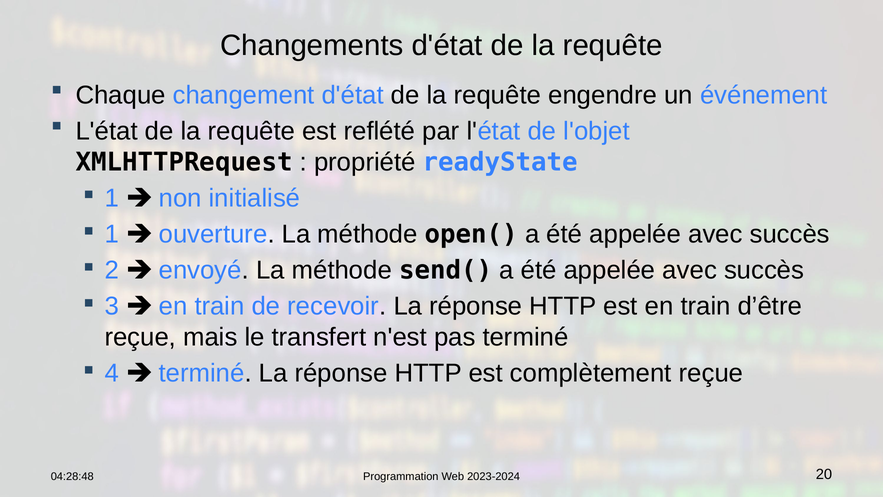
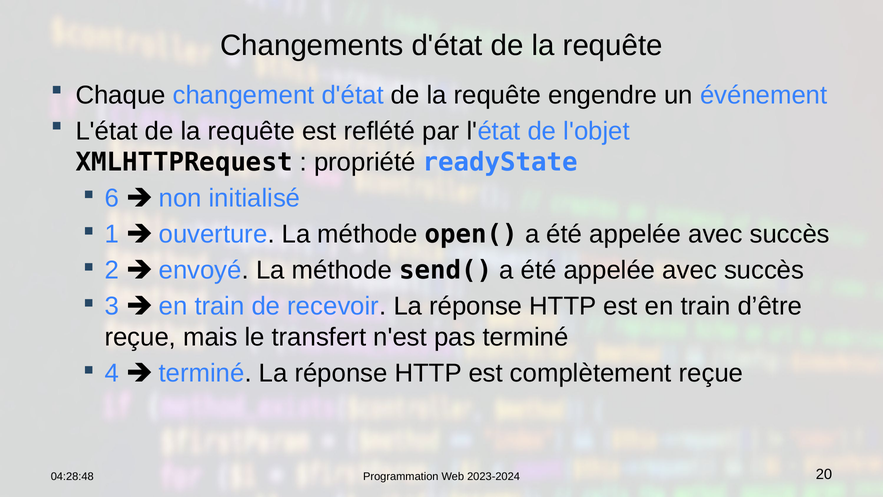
1 at (112, 198): 1 -> 6
